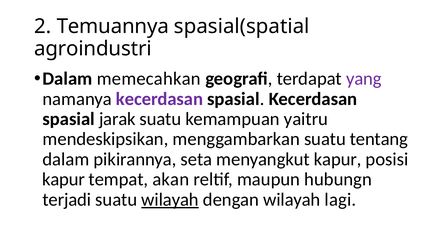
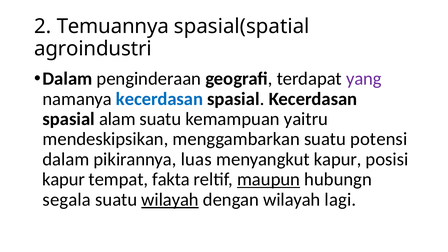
memecahkan: memecahkan -> penginderaan
kecerdasan at (159, 99) colour: purple -> blue
jarak: jarak -> alam
tentang: tentang -> potensi
seta: seta -> luas
akan: akan -> fakta
maupun underline: none -> present
terjadi: terjadi -> segala
